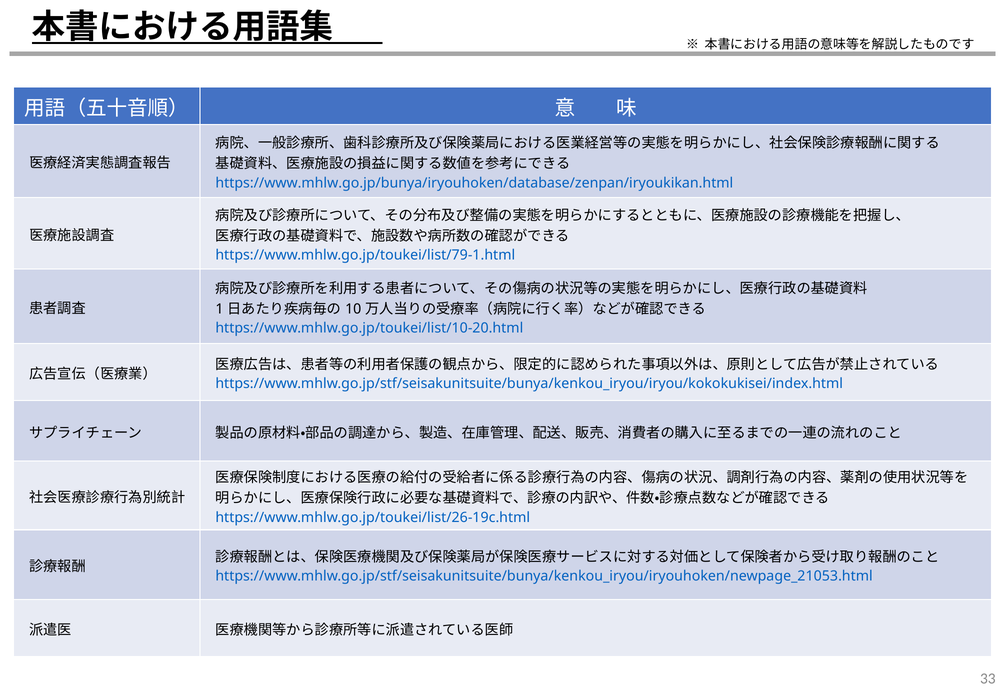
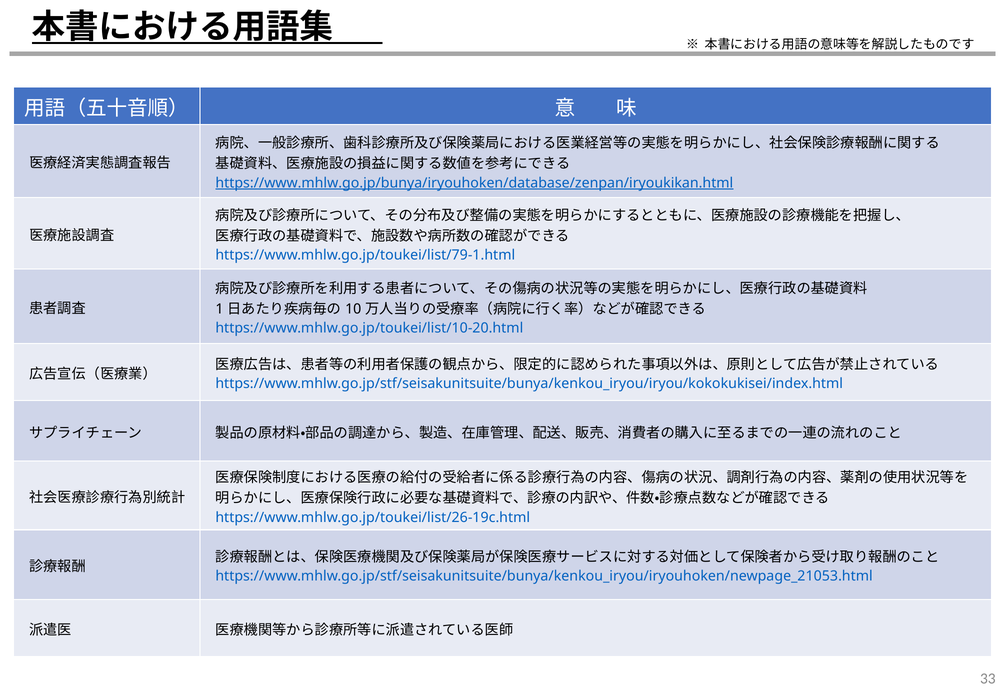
https://www.mhlw.go.jp/bunya/iryouhoken/database/zenpan/iryoukikan.html underline: none -> present
